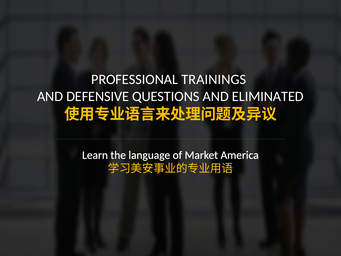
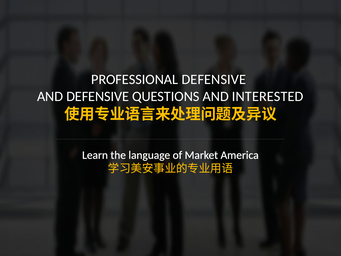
PROFESSIONAL TRAININGS: TRAININGS -> DEFENSIVE
ELIMINATED: ELIMINATED -> INTERESTED
